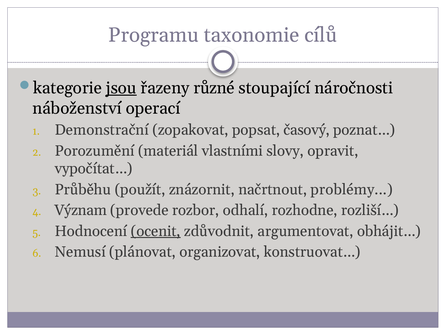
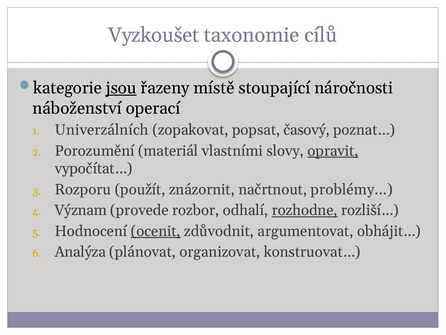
Programu: Programu -> Vyzkoušet
různé: různé -> místě
Demonstrační: Demonstrační -> Univerzálních
opravit underline: none -> present
Průběhu: Průběhu -> Rozporu
rozhodne underline: none -> present
Nemusí: Nemusí -> Analýza
